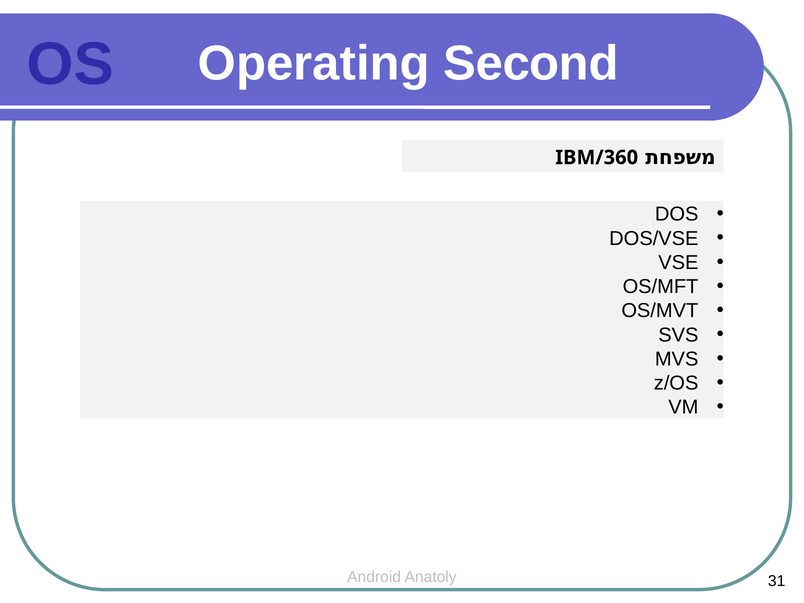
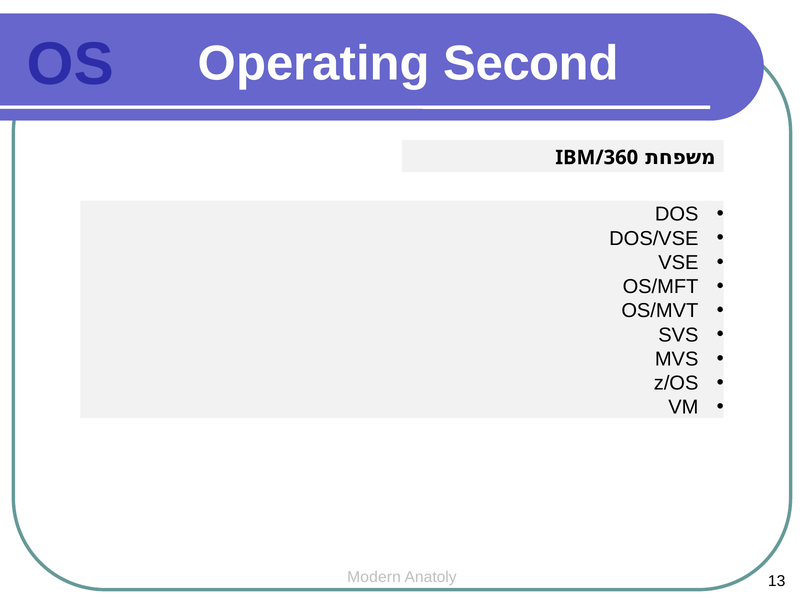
Android: Android -> Modern
31: 31 -> 13
